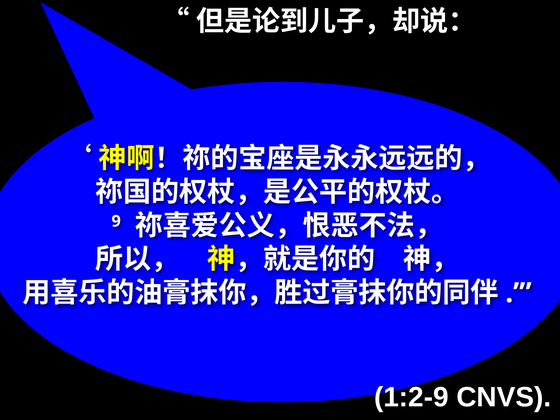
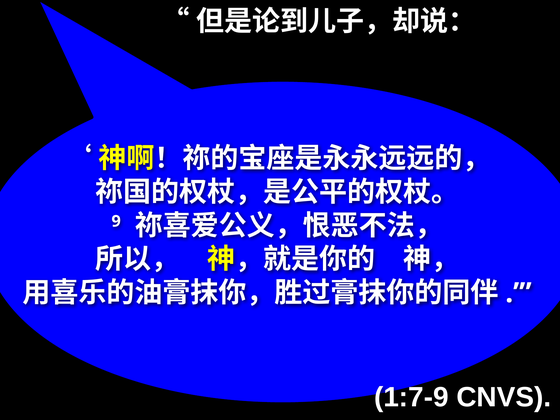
1:2-9: 1:2-9 -> 1:7-9
